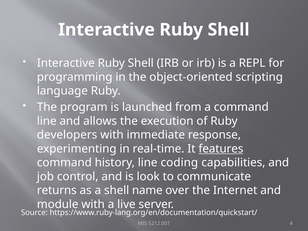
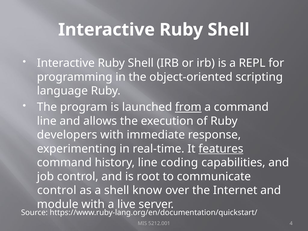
from underline: none -> present
look: look -> root
returns at (57, 190): returns -> control
name: name -> know
